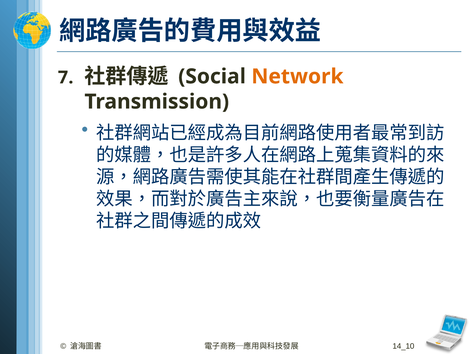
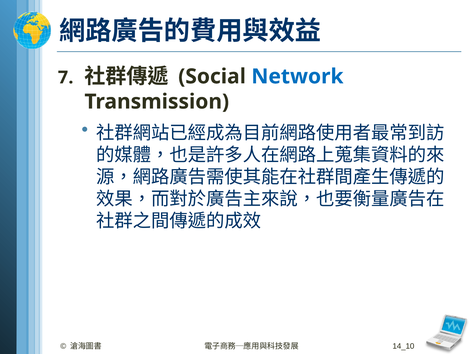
Network colour: orange -> blue
